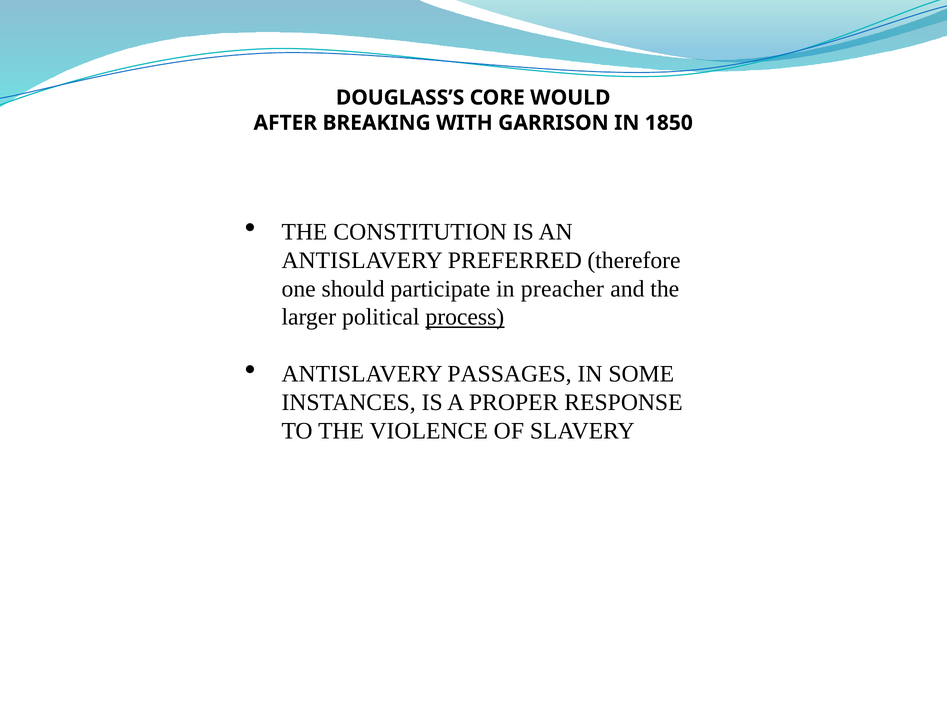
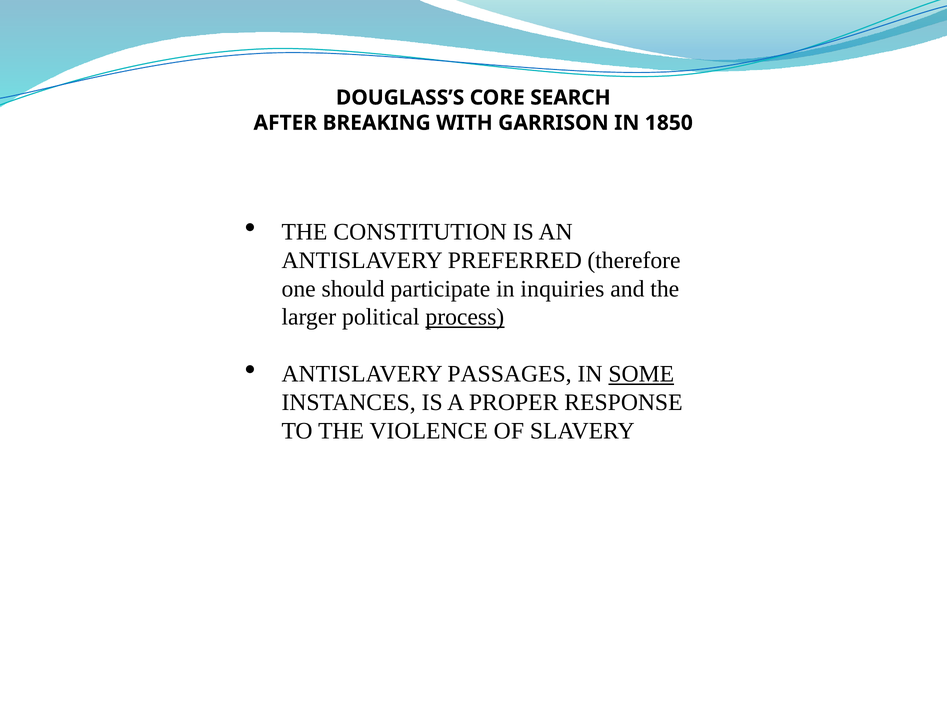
WOULD: WOULD -> SEARCH
preacher: preacher -> inquiries
SOME underline: none -> present
